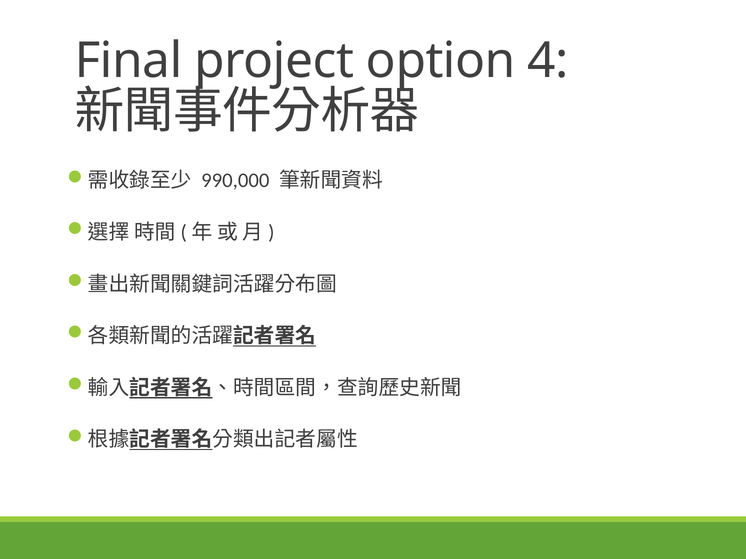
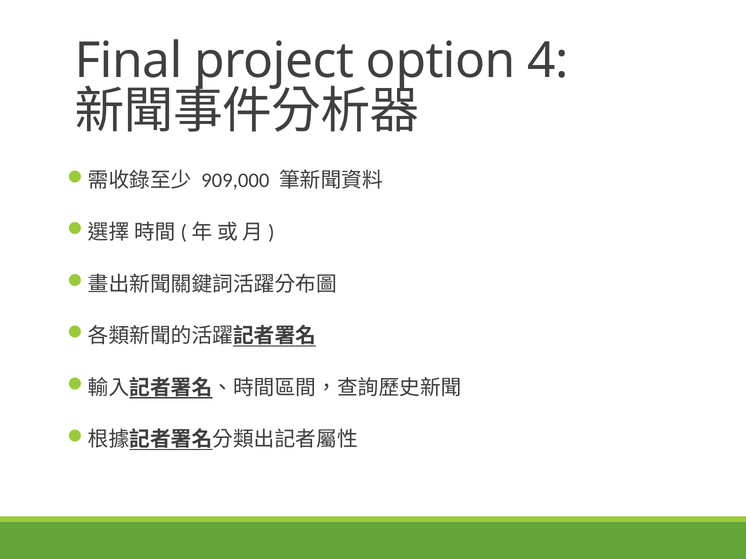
990,000: 990,000 -> 909,000
